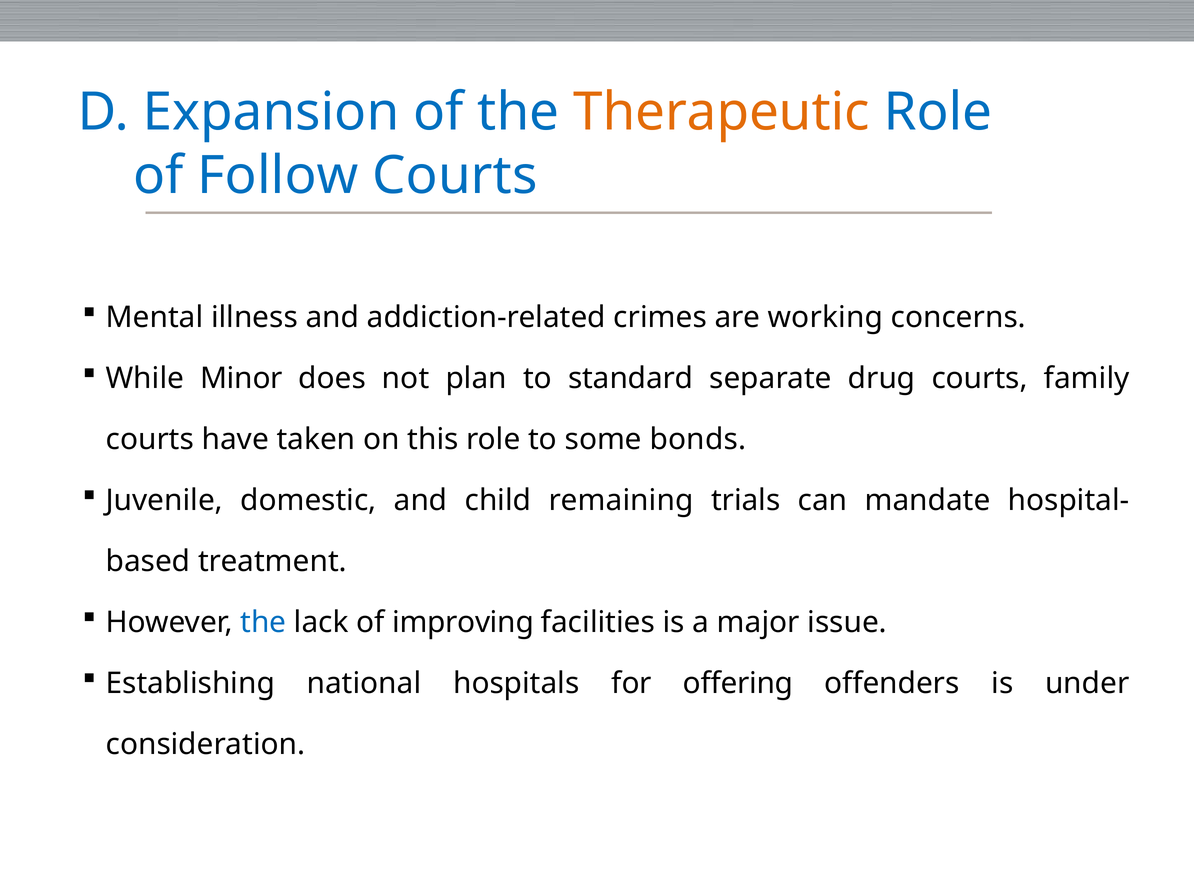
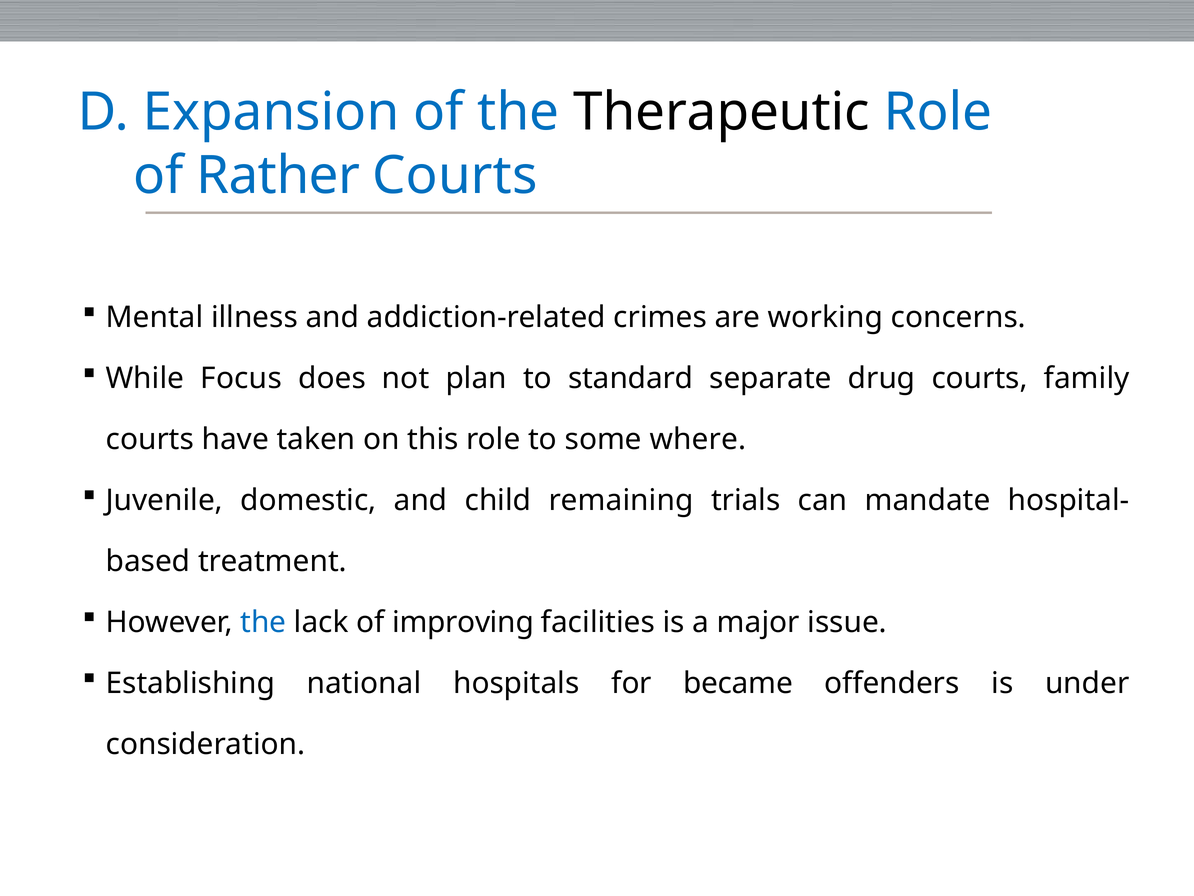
Therapeutic colour: orange -> black
Follow: Follow -> Rather
Minor: Minor -> Focus
bonds: bonds -> where
offering: offering -> became
